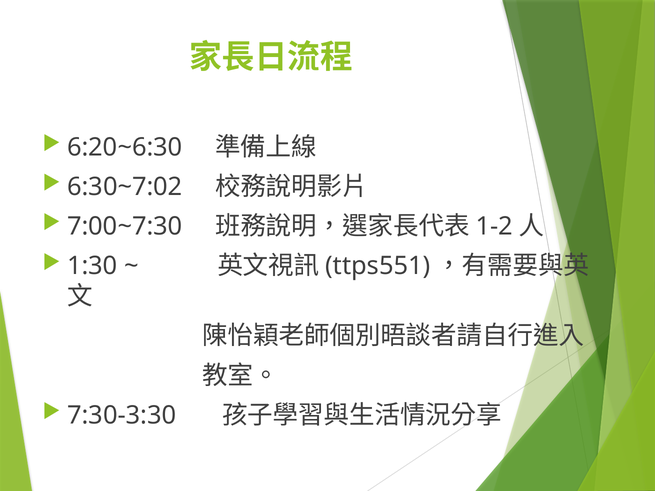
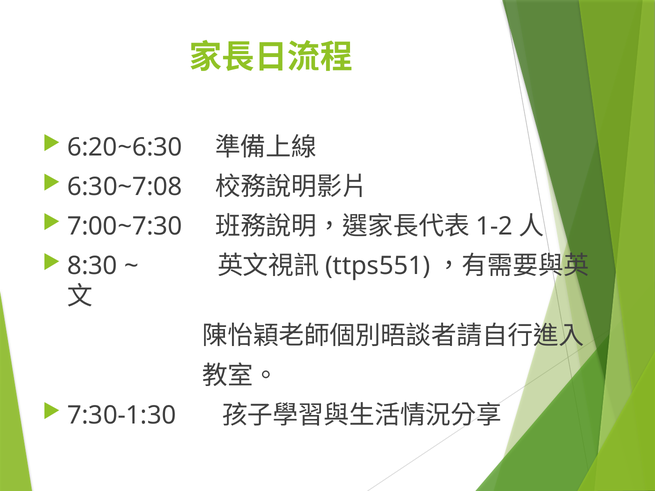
6:30~7:02: 6:30~7:02 -> 6:30~7:08
1:30: 1:30 -> 8:30
7:30-3:30: 7:30-3:30 -> 7:30-1:30
